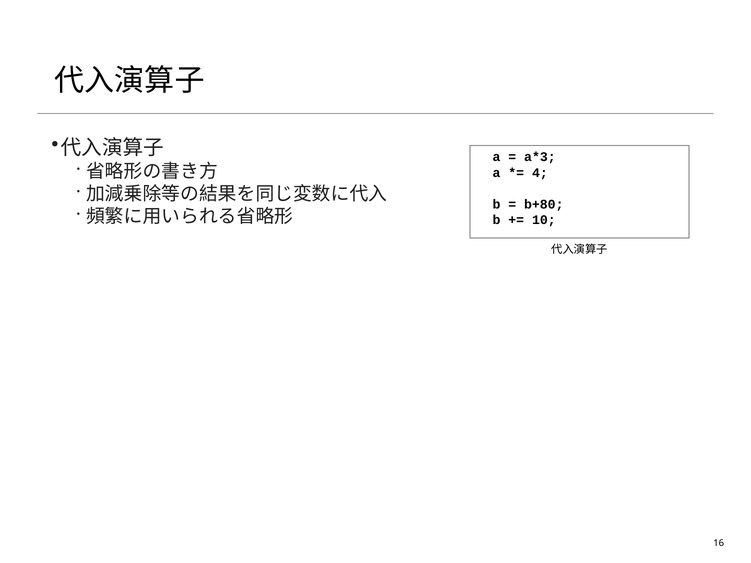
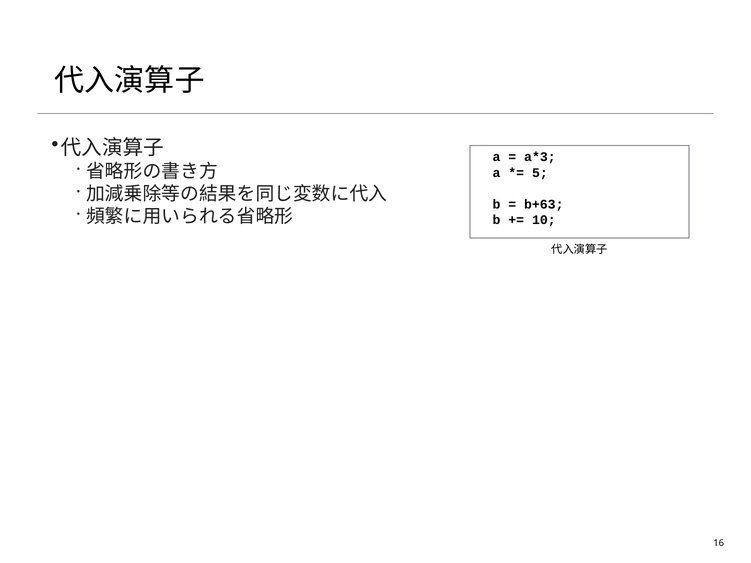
4: 4 -> 5
b+80: b+80 -> b+63
